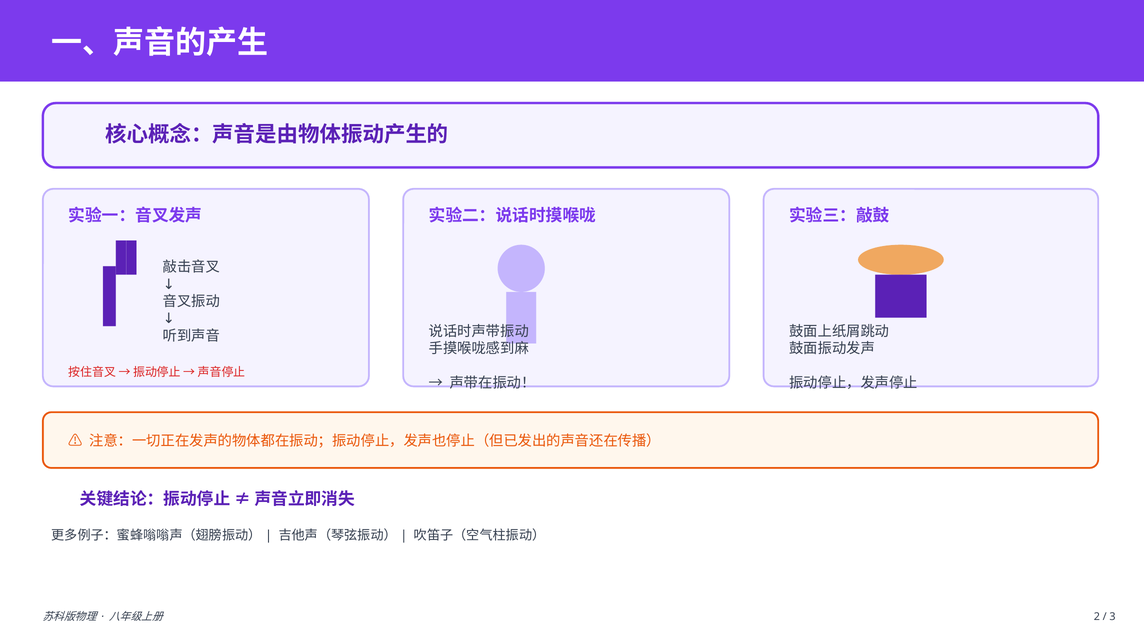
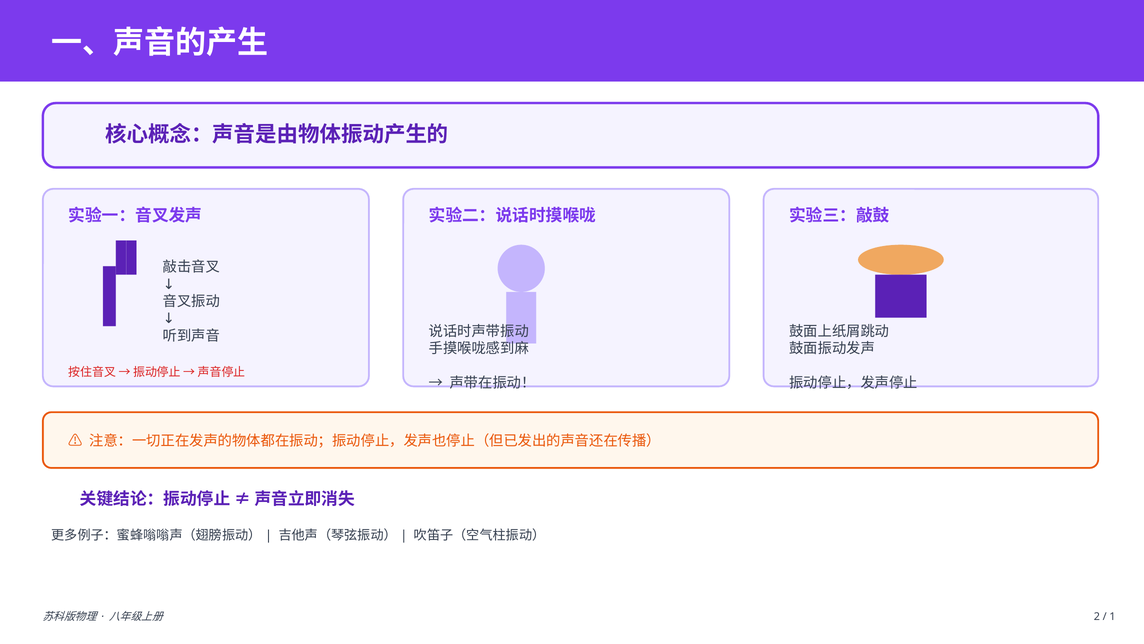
3: 3 -> 1
